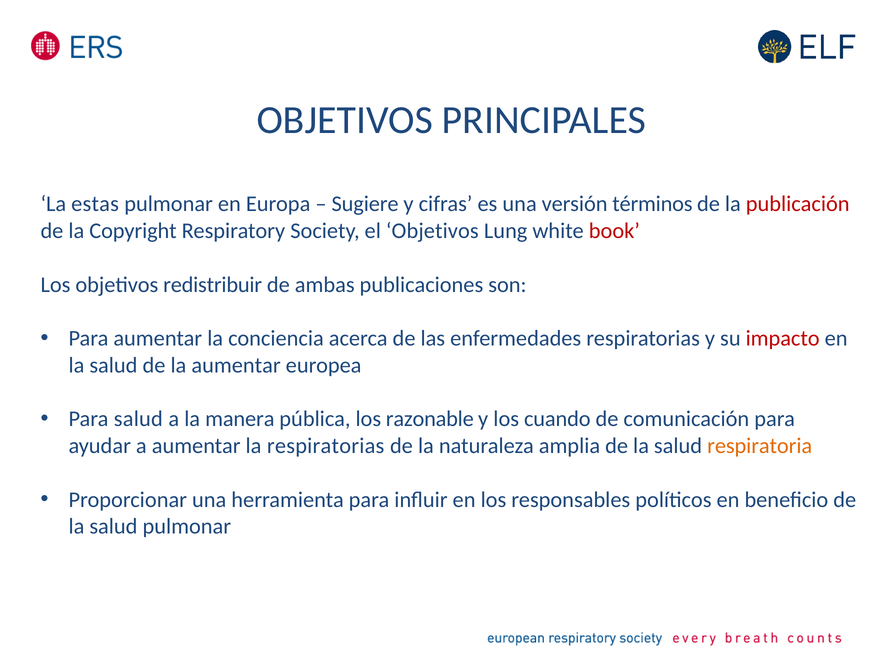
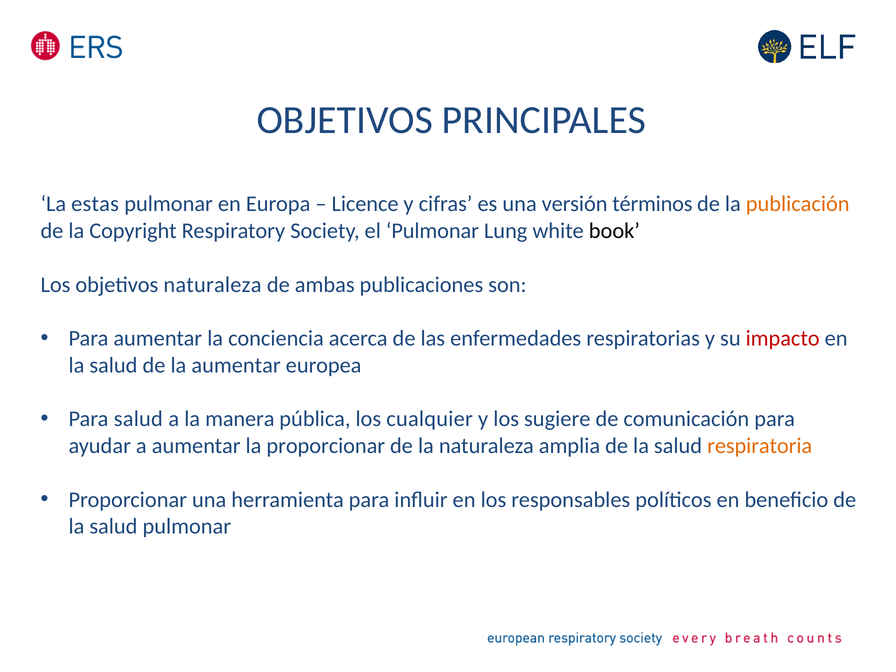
Sugiere: Sugiere -> Licence
publicación colour: red -> orange
el Objetivos: Objetivos -> Pulmonar
book colour: red -> black
objetivos redistribuir: redistribuir -> naturaleza
razonable: razonable -> cualquier
cuando: cuando -> sugiere
la respiratorias: respiratorias -> proporcionar
